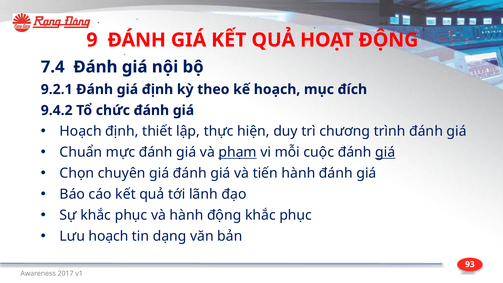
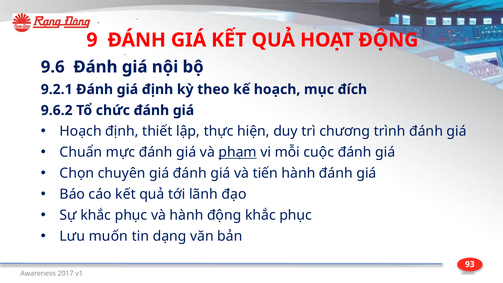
7.4: 7.4 -> 9.6
9.4.2: 9.4.2 -> 9.6.2
giá at (385, 152) underline: present -> none
Lưu hoạch: hoạch -> muốn
